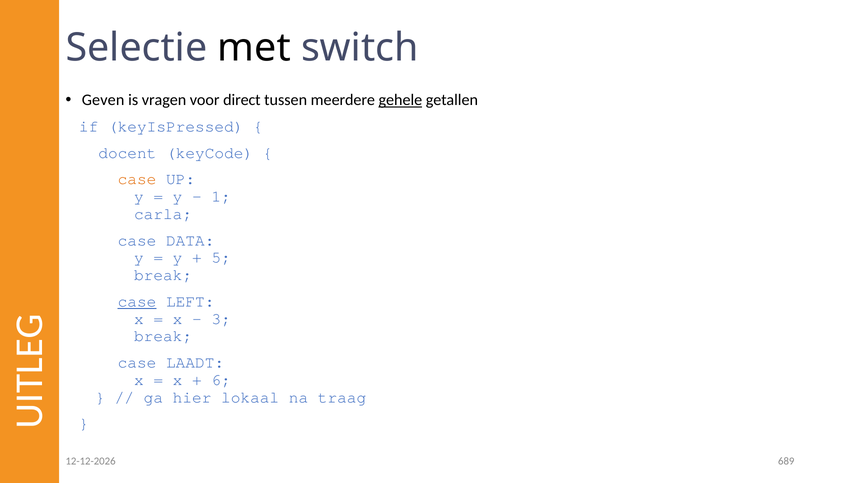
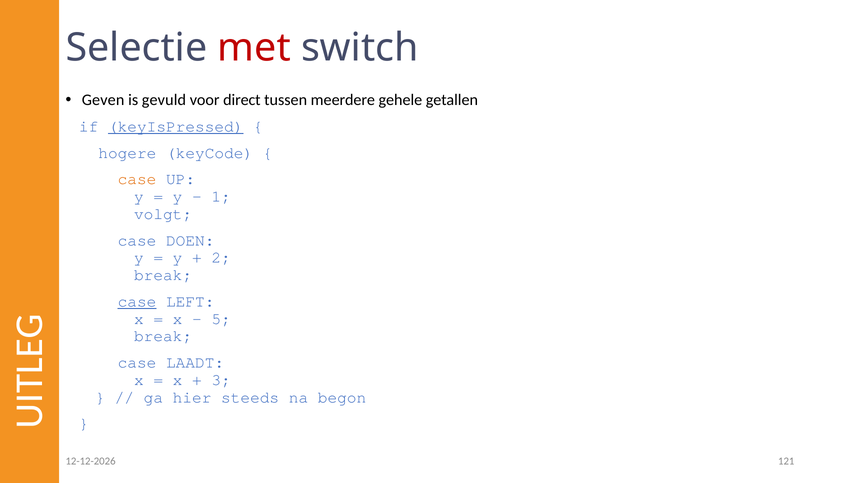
met colour: black -> red
vragen: vragen -> gevuld
gehele underline: present -> none
keyIsPressed underline: none -> present
docent: docent -> hogere
carla: carla -> volgt
DATA: DATA -> DOEN
5: 5 -> 2
3: 3 -> 5
6: 6 -> 3
lokaal: lokaal -> steeds
traag: traag -> begon
689: 689 -> 121
